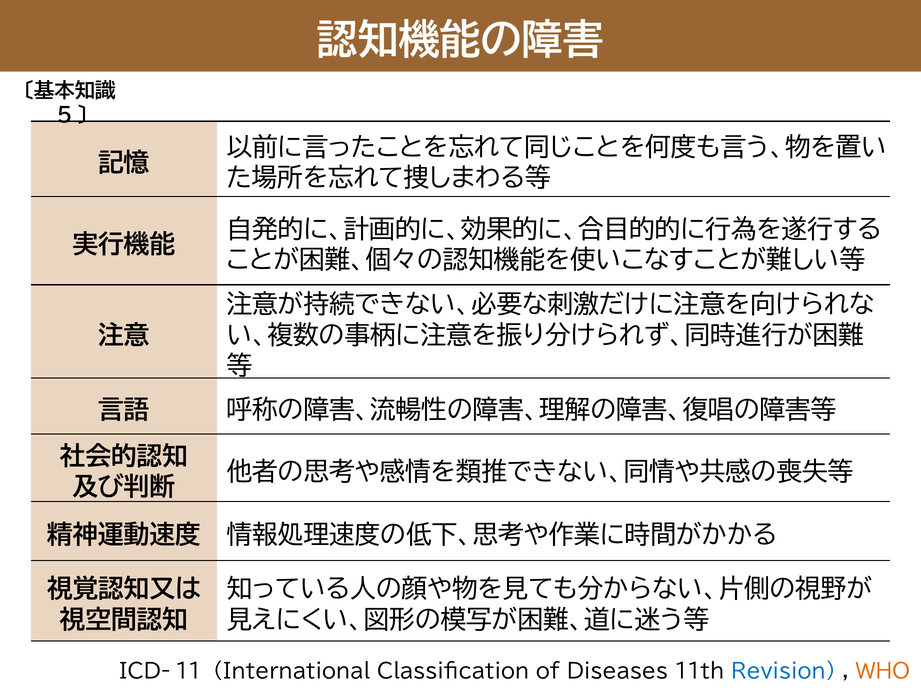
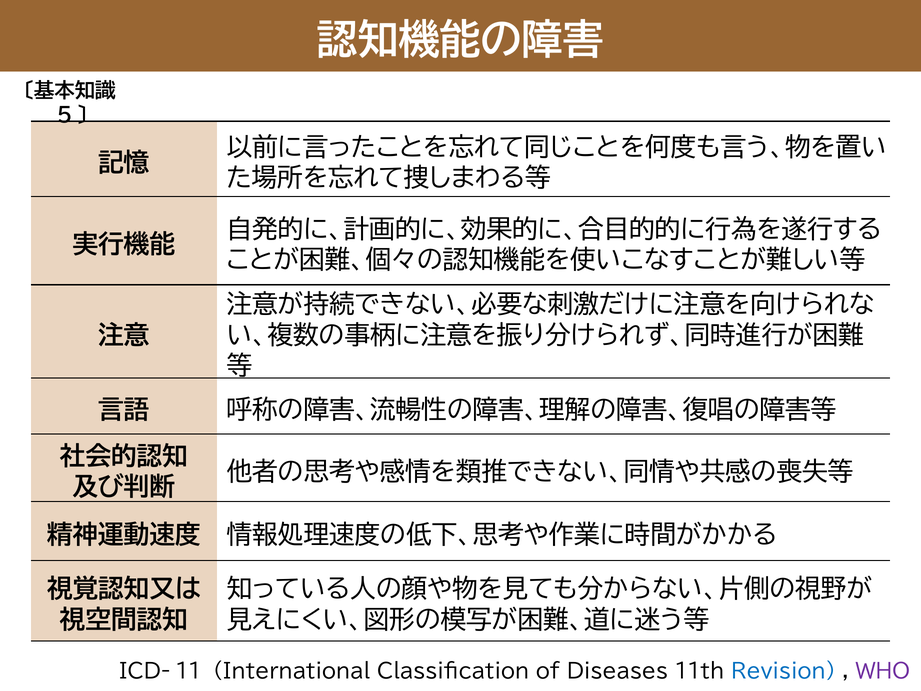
WHO colour: orange -> purple
